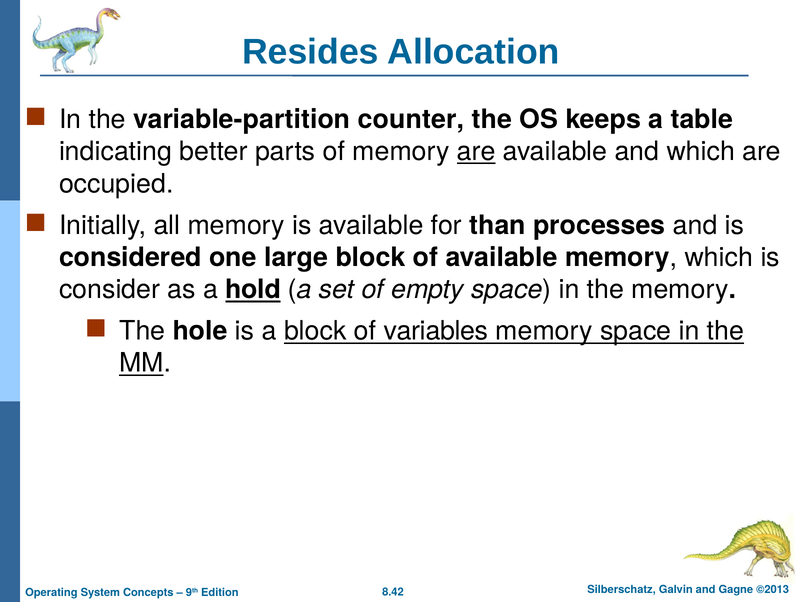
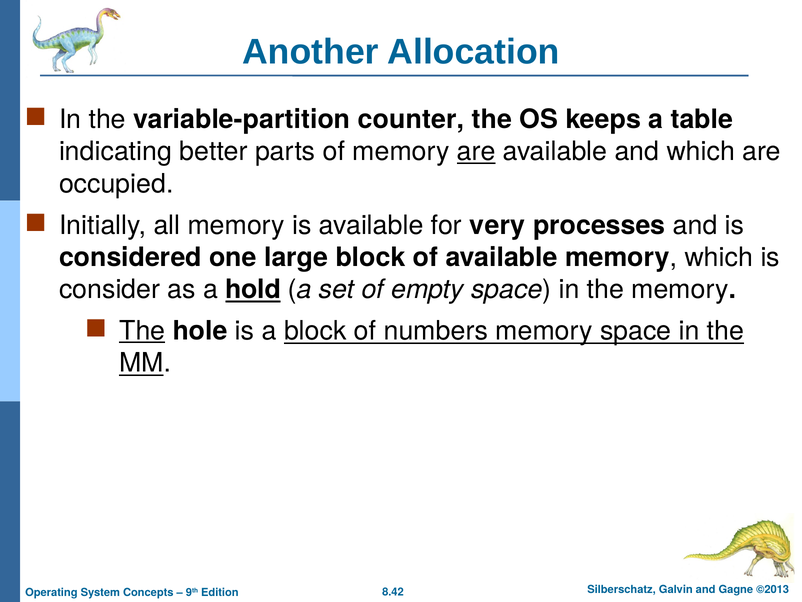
Resides: Resides -> Another
than: than -> very
The at (142, 331) underline: none -> present
variables: variables -> numbers
